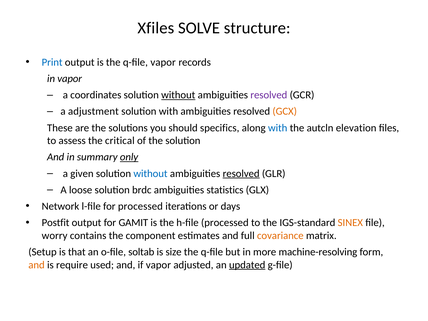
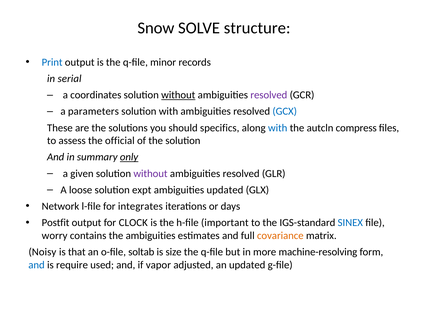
Xfiles: Xfiles -> Snow
q-file vapor: vapor -> minor
in vapor: vapor -> serial
adjustment: adjustment -> parameters
GCX colour: orange -> blue
elevation: elevation -> compress
critical: critical -> official
without at (150, 174) colour: blue -> purple
resolved at (241, 174) underline: present -> none
brdc: brdc -> expt
ambiguities statistics: statistics -> updated
for processed: processed -> integrates
GAMIT: GAMIT -> CLOCK
h-file processed: processed -> important
SINEX colour: orange -> blue
the component: component -> ambiguities
Setup: Setup -> Noisy
and at (37, 265) colour: orange -> blue
updated at (247, 265) underline: present -> none
